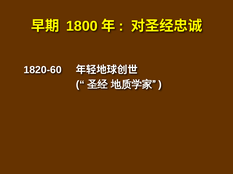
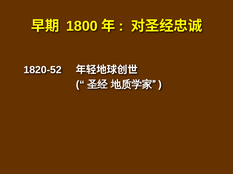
1820-60: 1820-60 -> 1820-52
